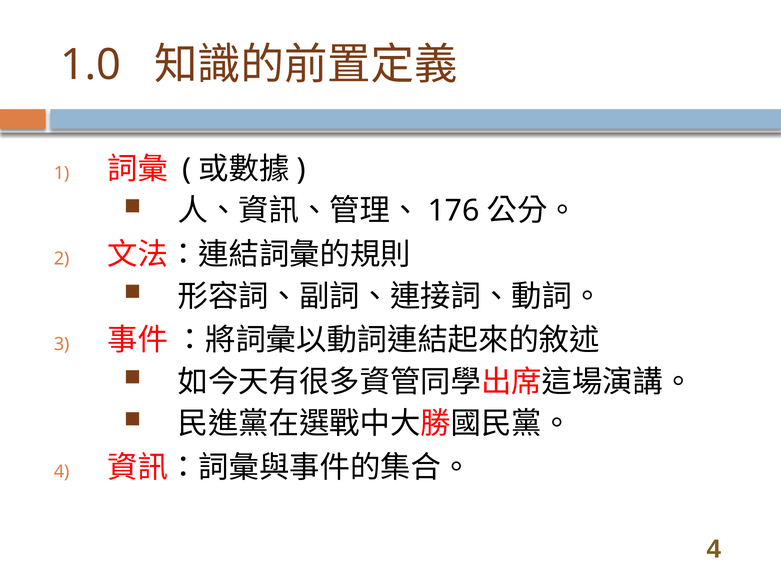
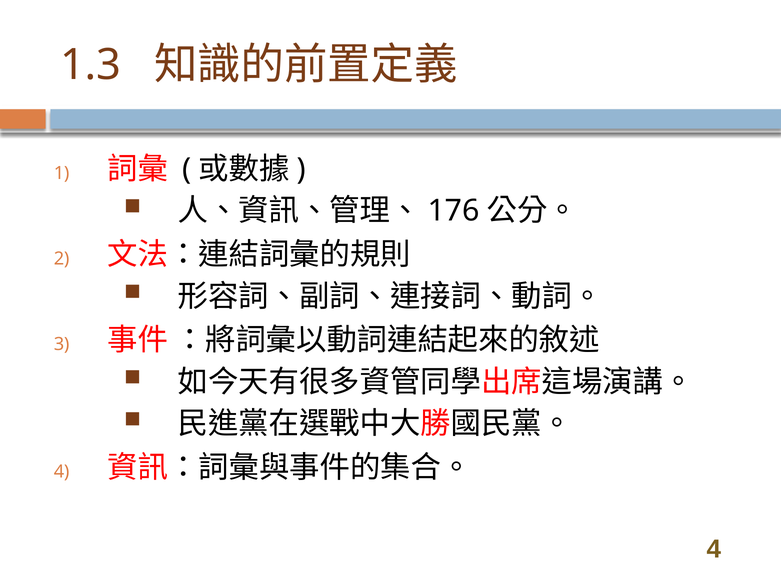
1.0: 1.0 -> 1.3
